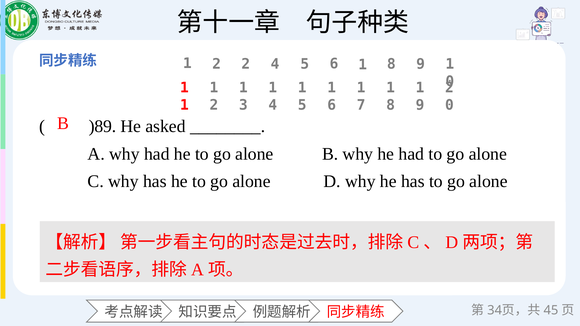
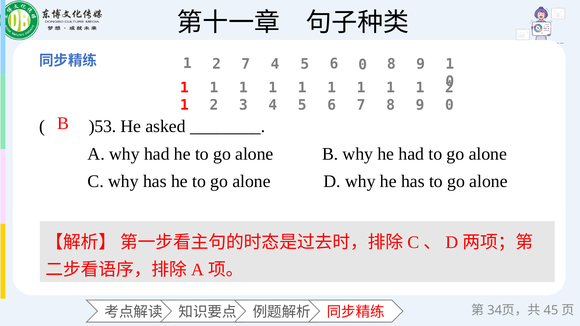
2 2: 2 -> 7
5 6 1: 1 -> 0
)89: )89 -> )53
